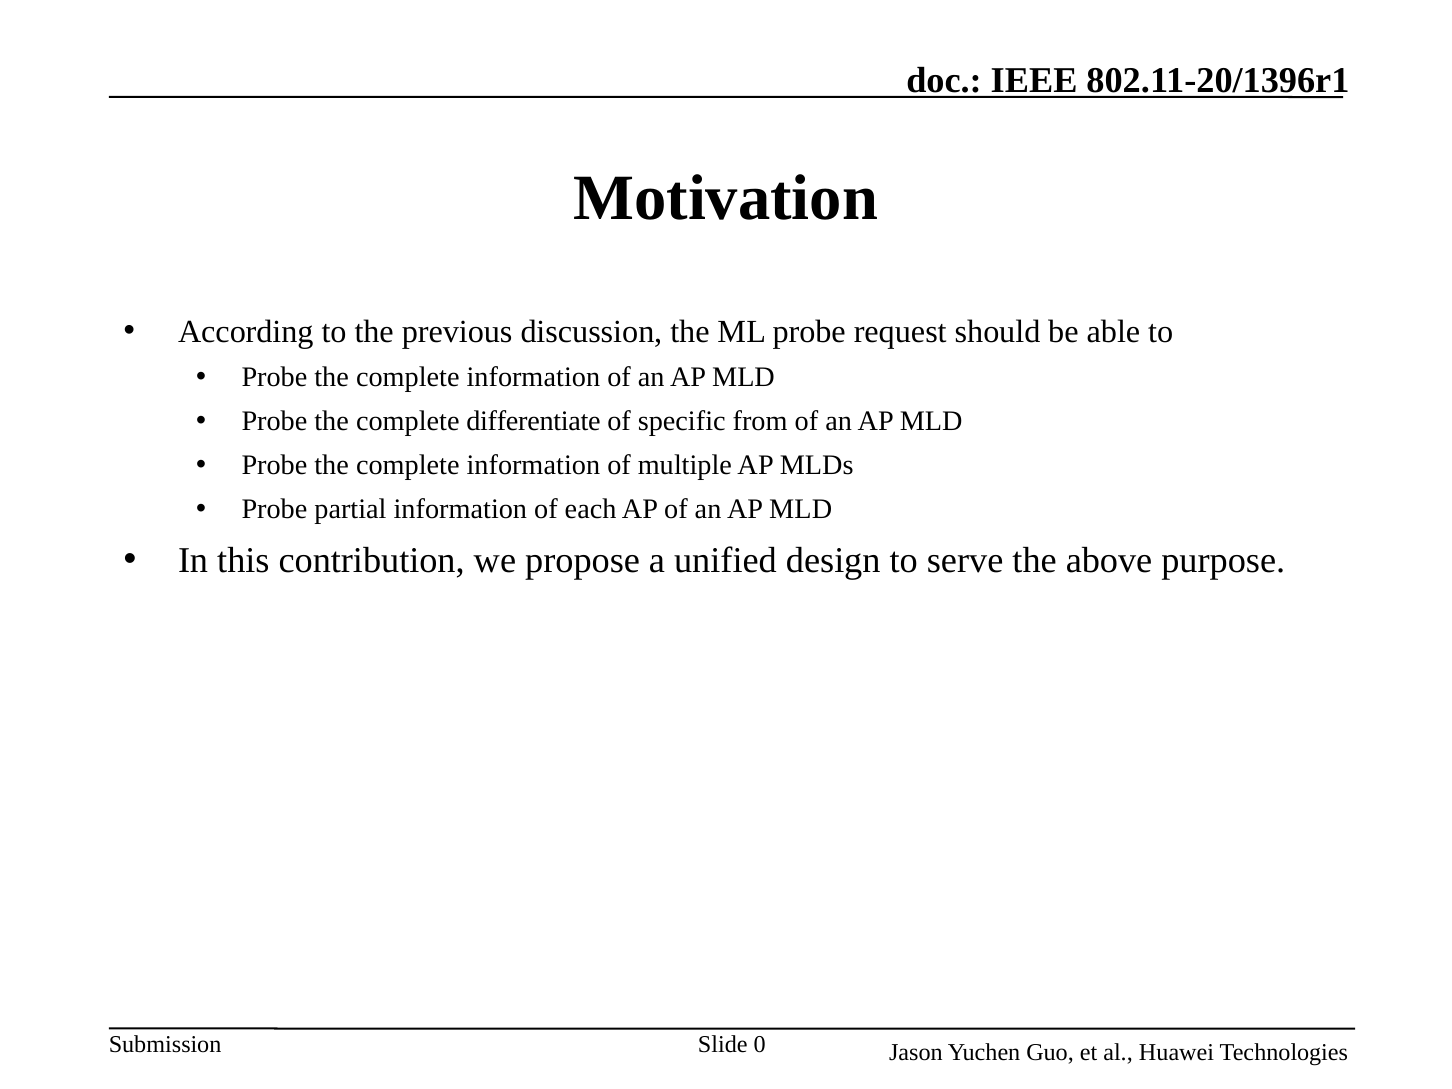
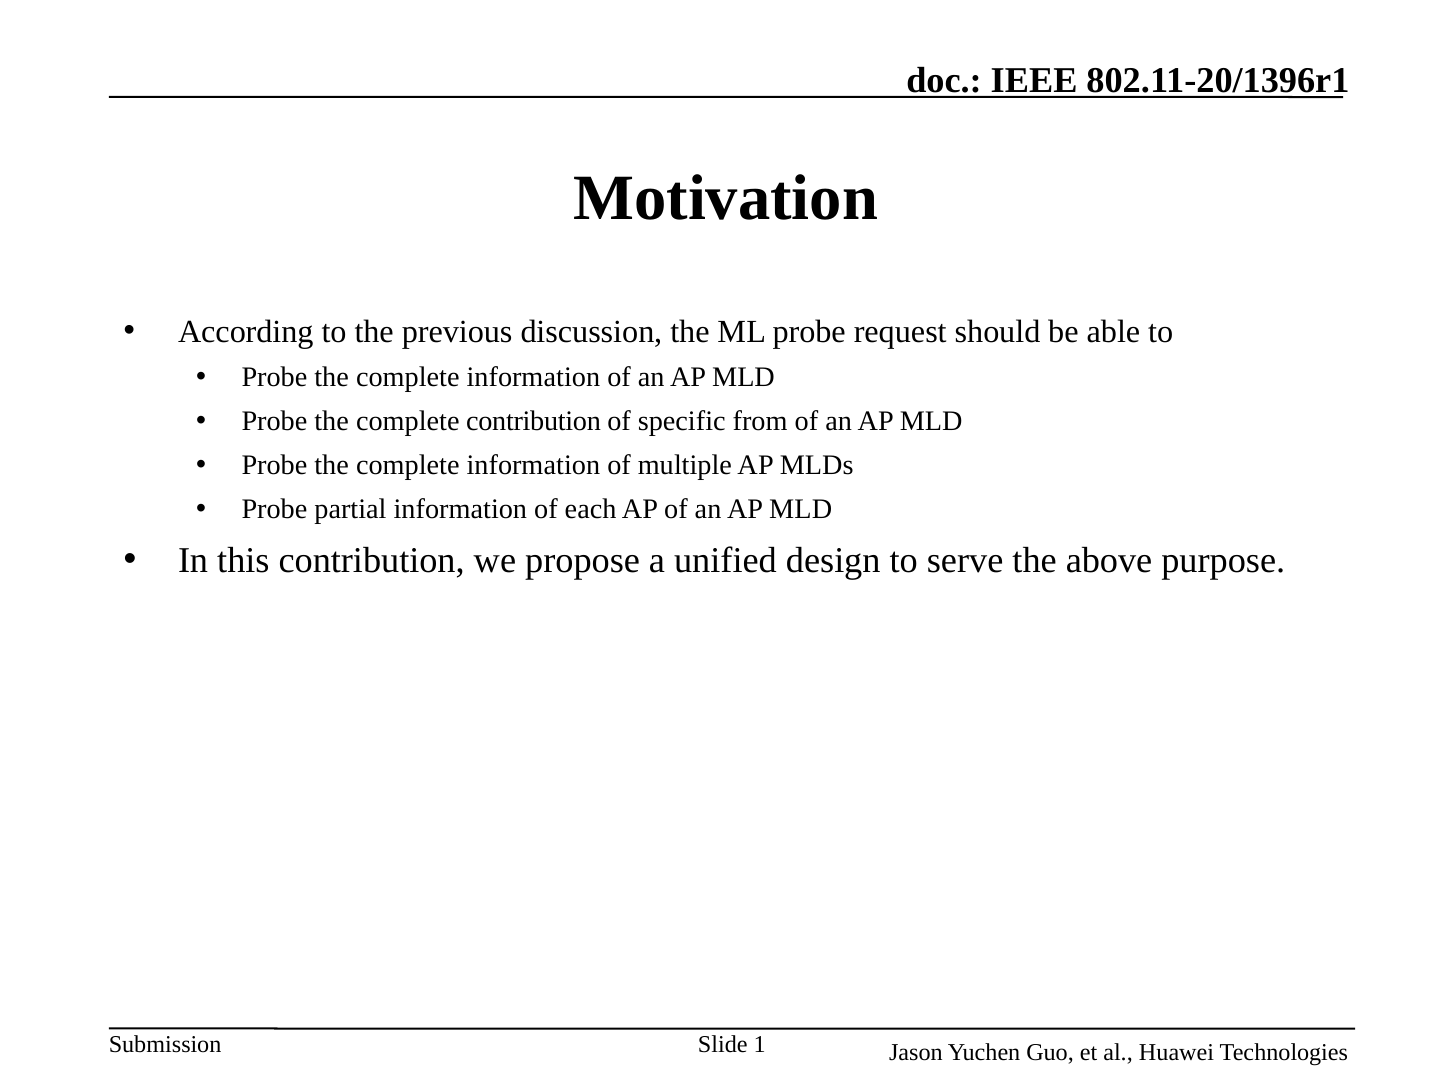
complete differentiate: differentiate -> contribution
0: 0 -> 1
